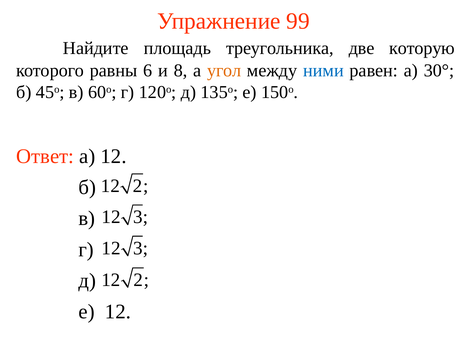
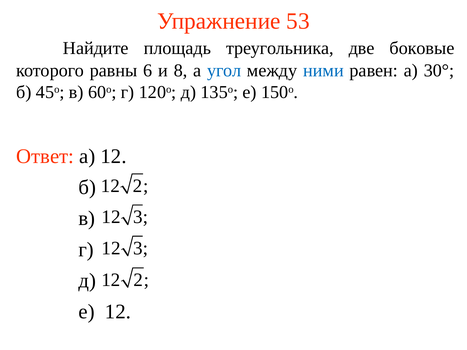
99: 99 -> 53
которую: которую -> боковые
угол colour: orange -> blue
